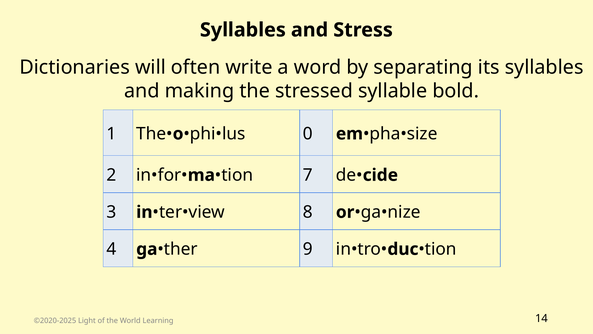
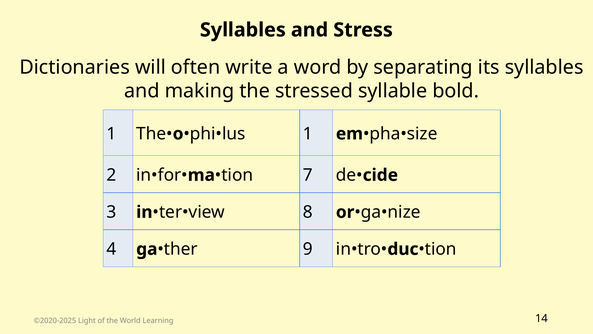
0 at (308, 134): 0 -> 1
